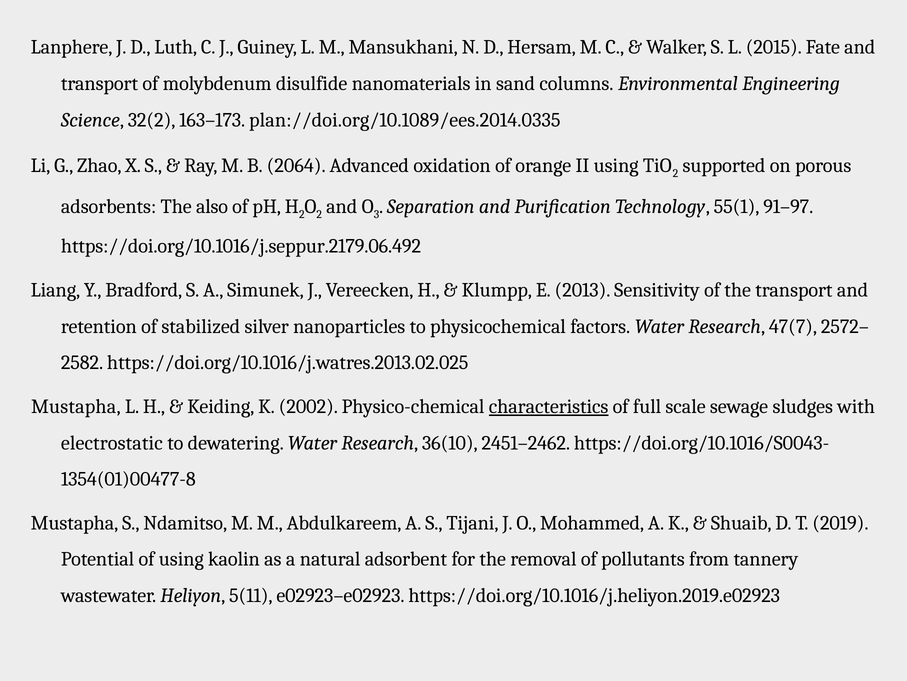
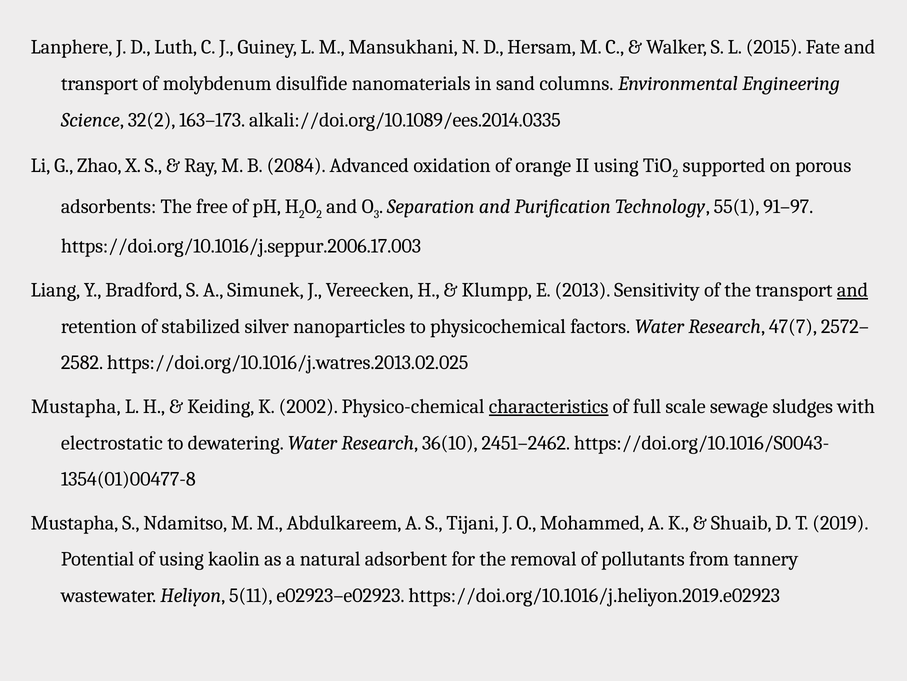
plan://doi.org/10.1089/ees.2014.0335: plan://doi.org/10.1089/ees.2014.0335 -> alkali://doi.org/10.1089/ees.2014.0335
2064: 2064 -> 2084
also: also -> free
https://doi.org/10.1016/j.seppur.2179.06.492: https://doi.org/10.1016/j.seppur.2179.06.492 -> https://doi.org/10.1016/j.seppur.2006.17.003
and at (853, 290) underline: none -> present
